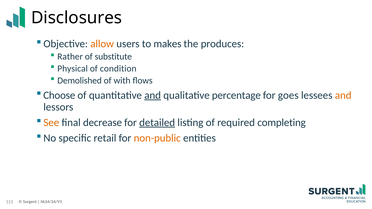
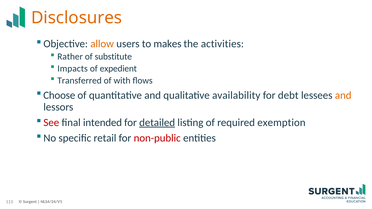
Disclosures colour: black -> orange
produces: produces -> activities
Physical: Physical -> Impacts
condition: condition -> expedient
Demolished: Demolished -> Transferred
and at (153, 95) underline: present -> none
percentage: percentage -> availability
goes: goes -> debt
See colour: orange -> red
decrease: decrease -> intended
completing: completing -> exemption
non-public colour: orange -> red
